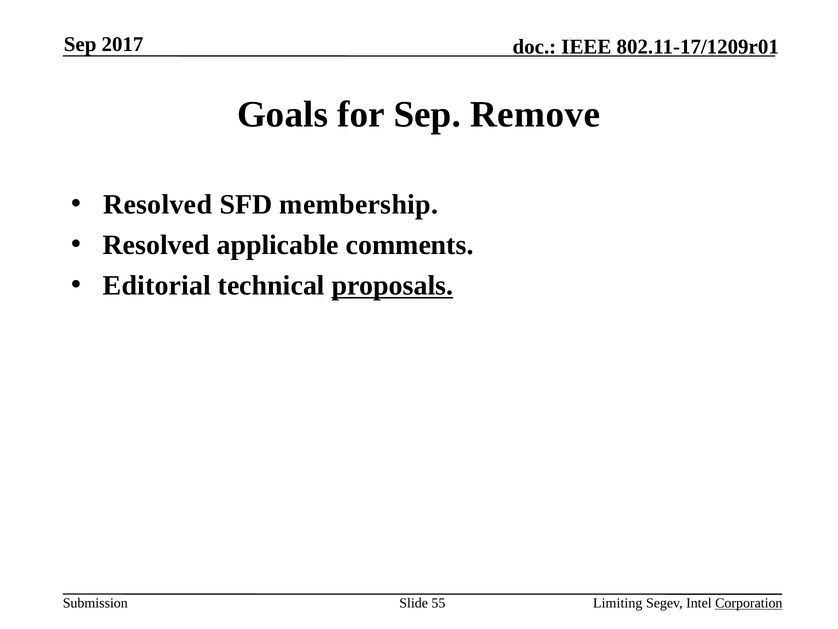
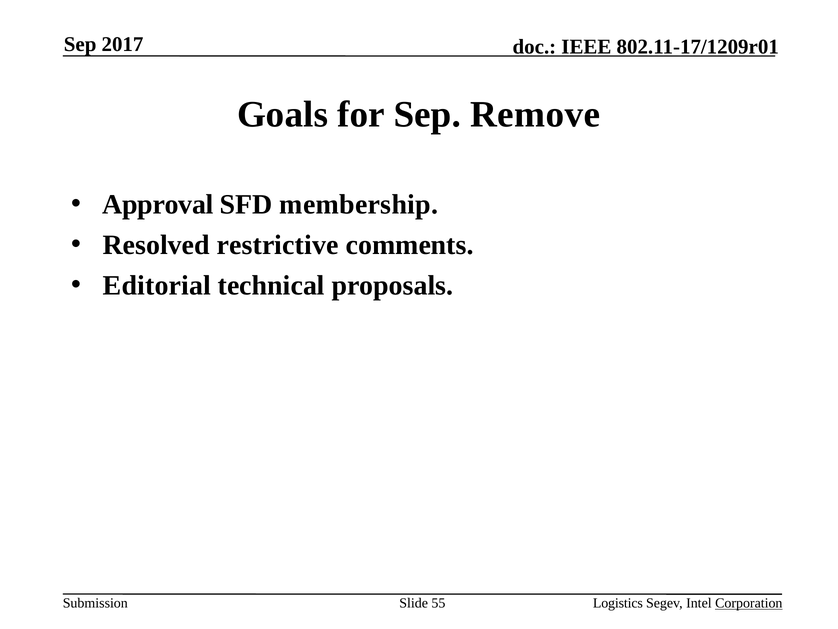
Resolved at (158, 205): Resolved -> Approval
applicable: applicable -> restrictive
proposals underline: present -> none
Limiting: Limiting -> Logistics
